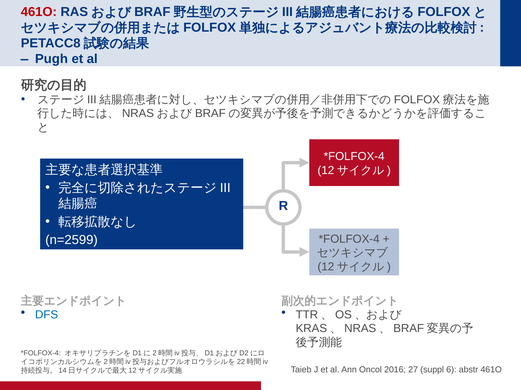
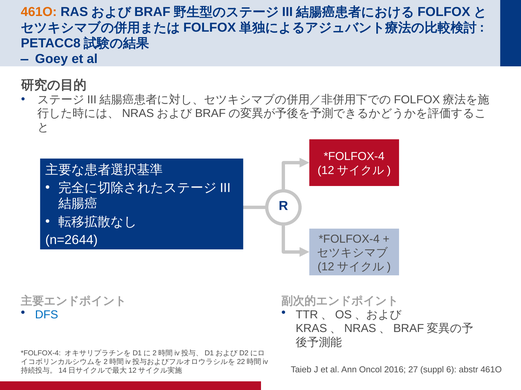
461O at (39, 12) colour: red -> orange
Pugh: Pugh -> Goey
n=2599: n=2599 -> n=2644
